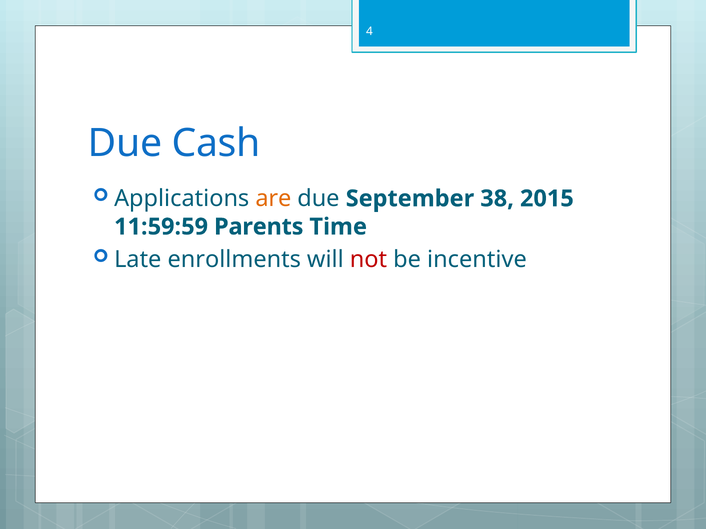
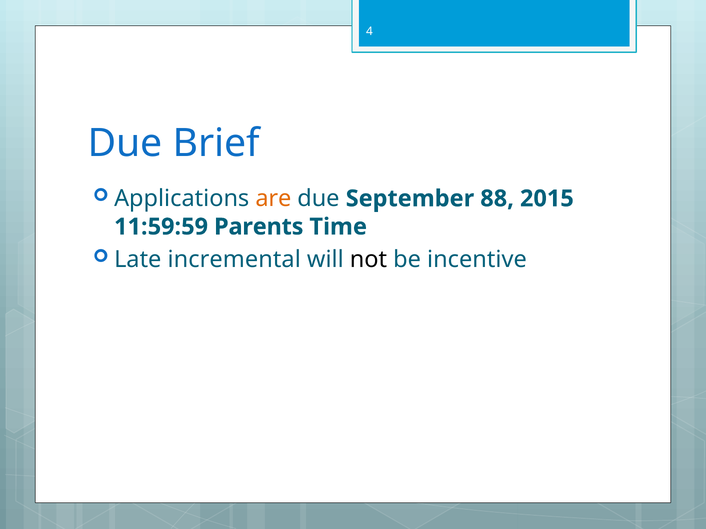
Cash: Cash -> Brief
38: 38 -> 88
enrollments: enrollments -> incremental
not colour: red -> black
